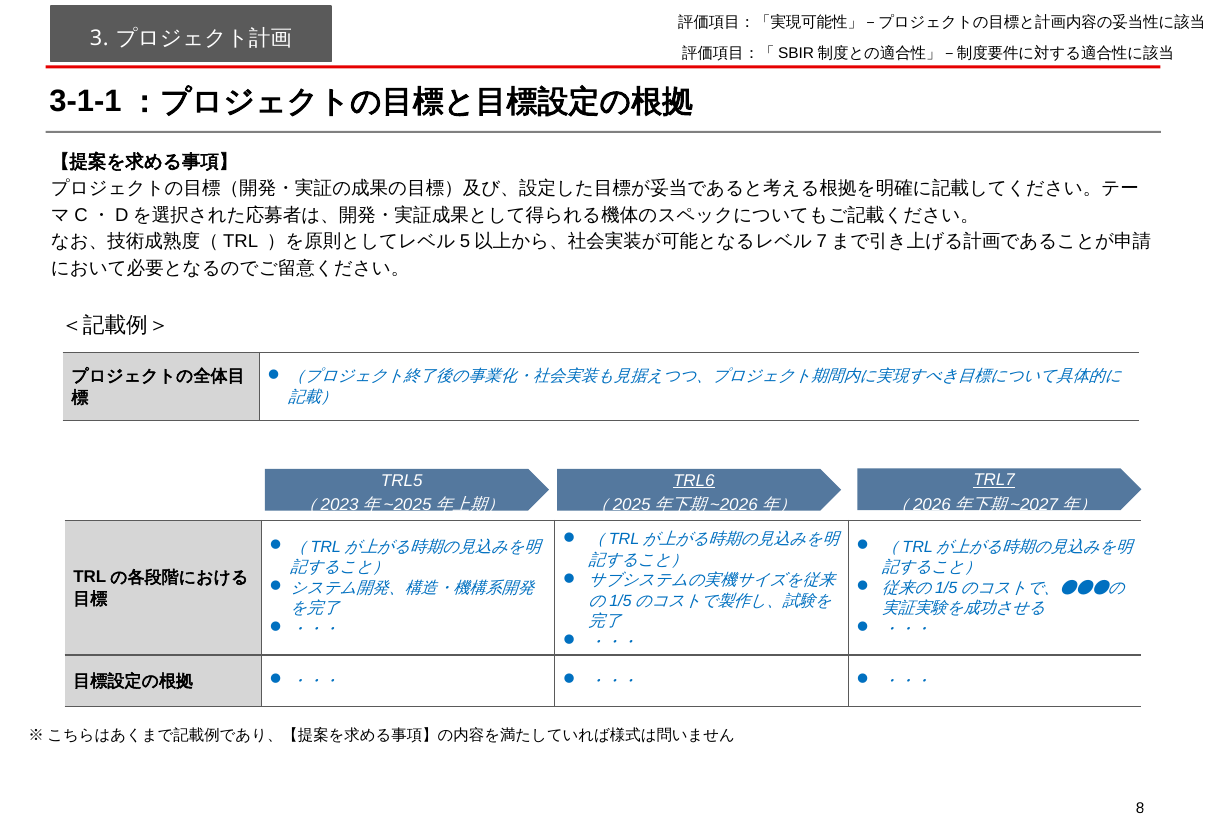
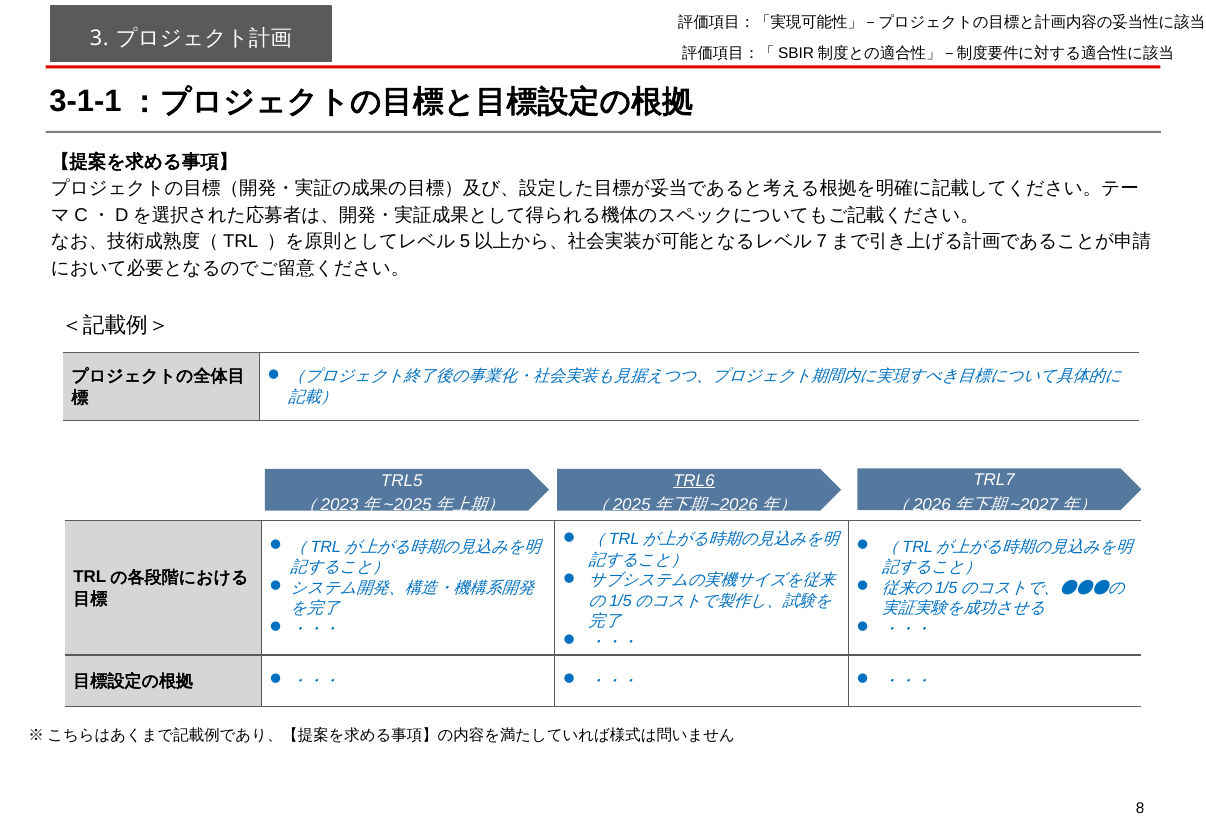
TRL7 underline: present -> none
